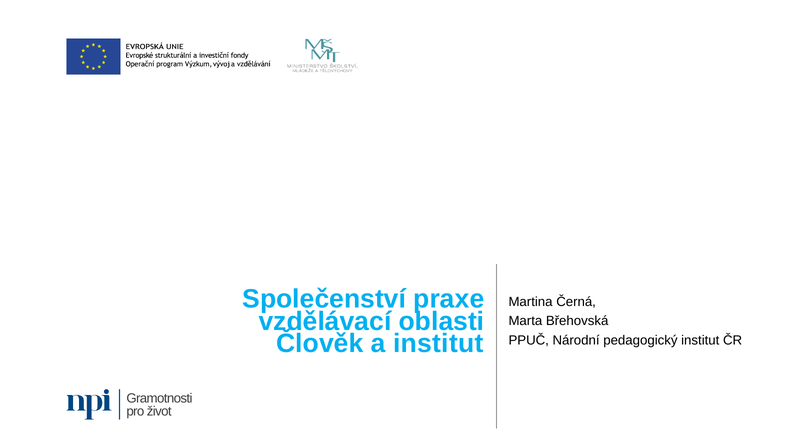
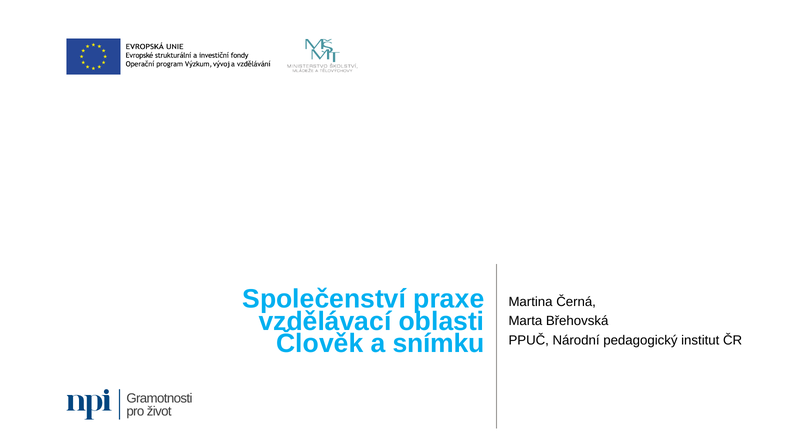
a institut: institut -> snímku
